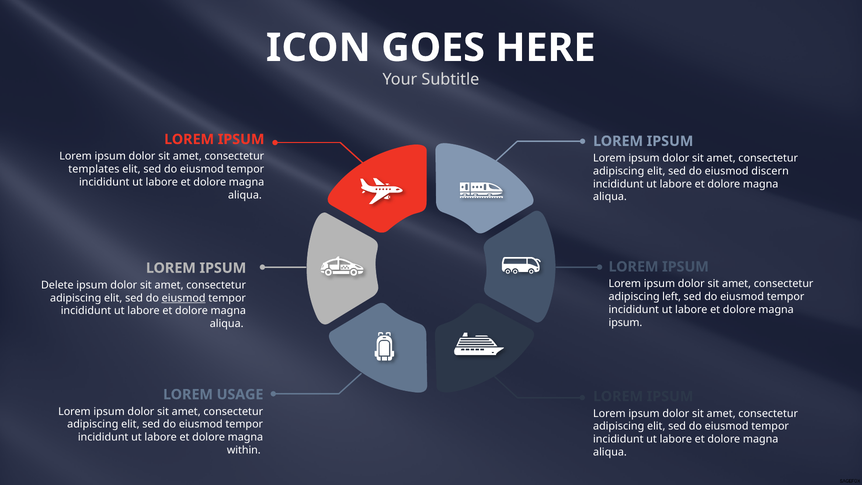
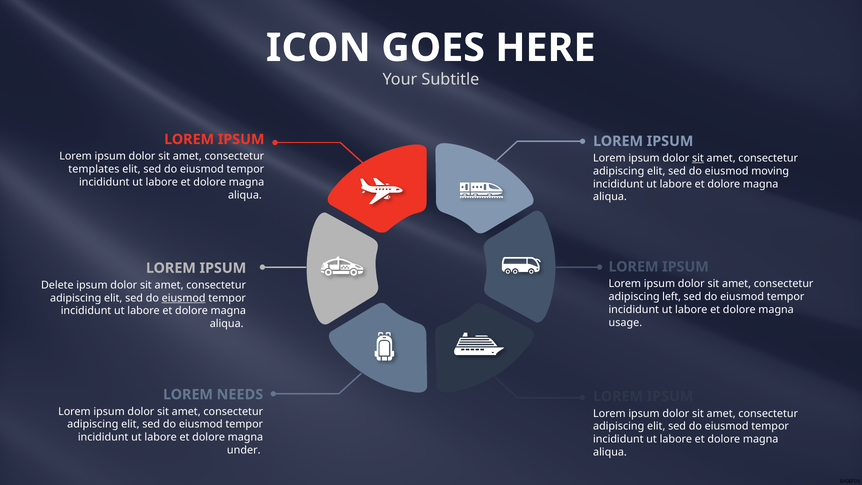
sit at (698, 158) underline: none -> present
discern: discern -> moving
ipsum at (625, 322): ipsum -> usage
USAGE: USAGE -> NEEDS
within: within -> under
